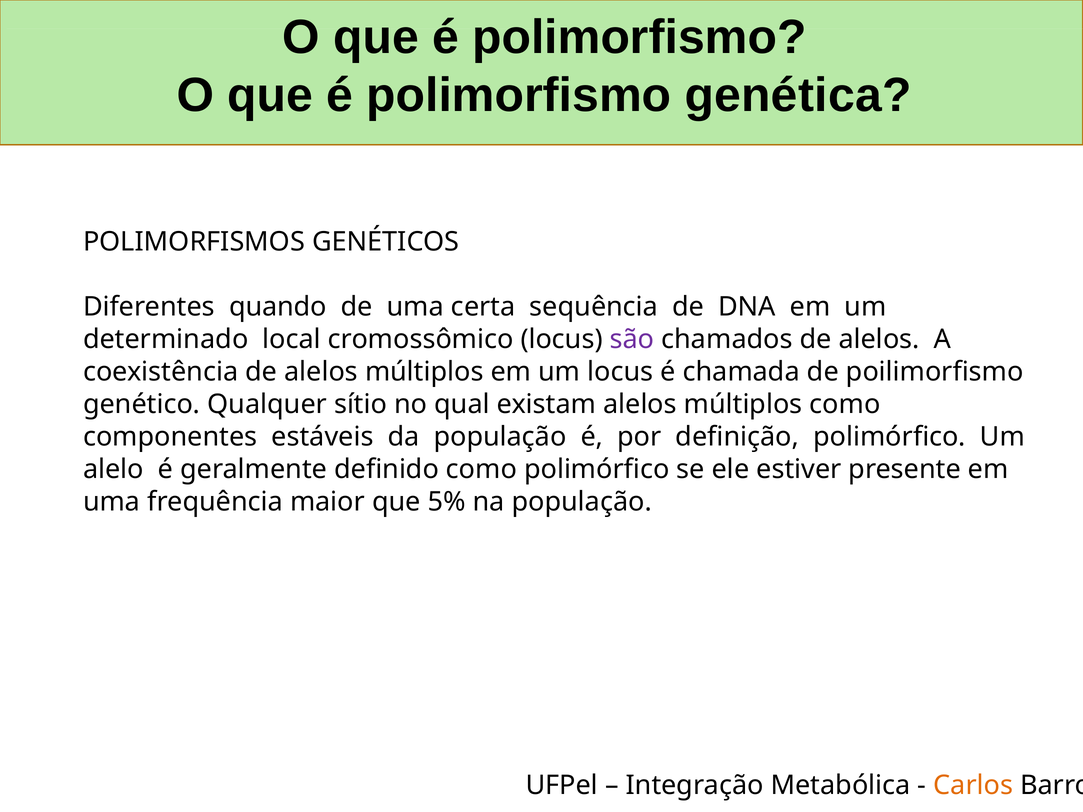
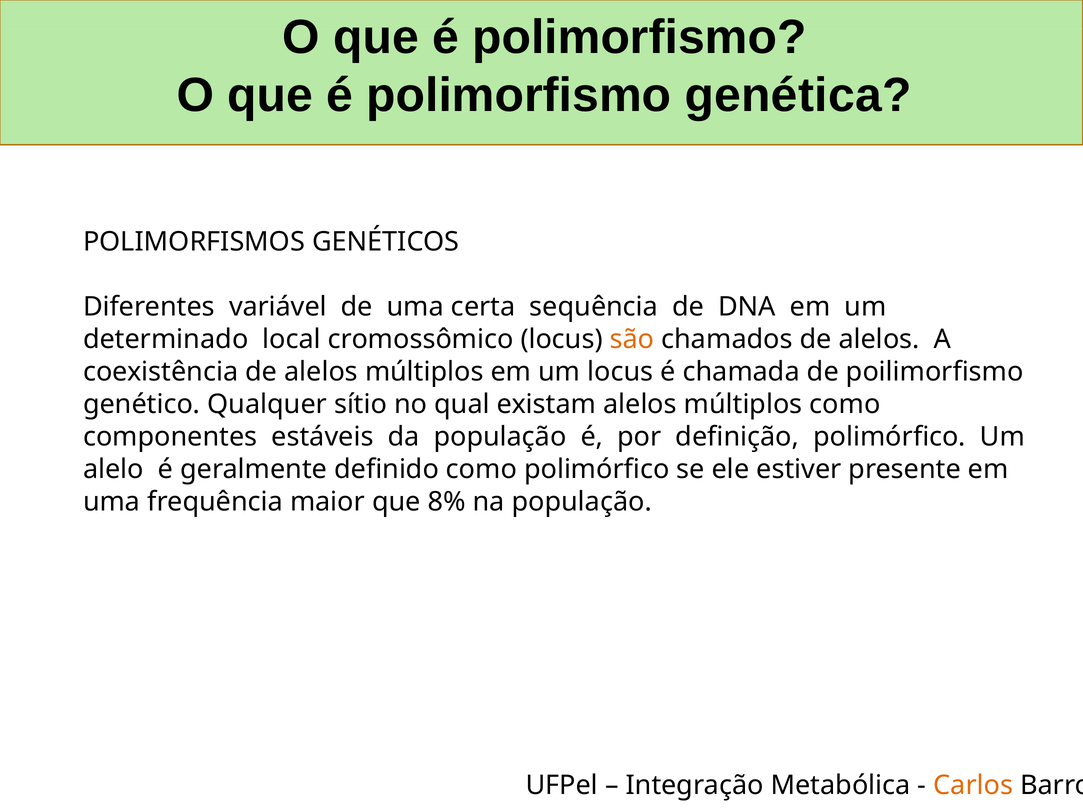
quando: quando -> variável
são colour: purple -> orange
5%: 5% -> 8%
